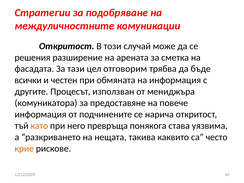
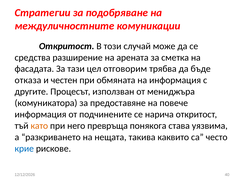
решения: решения -> средства
всички: всички -> отказа
крие colour: orange -> blue
